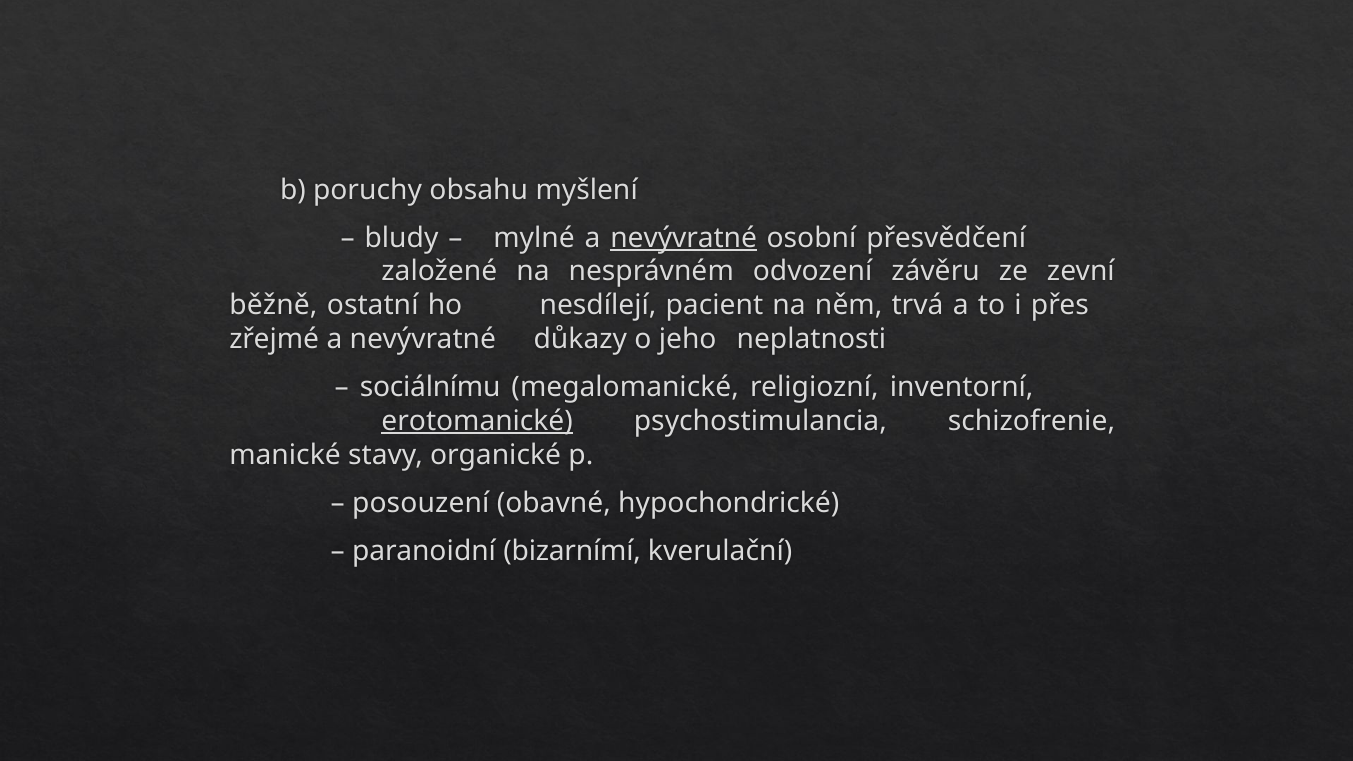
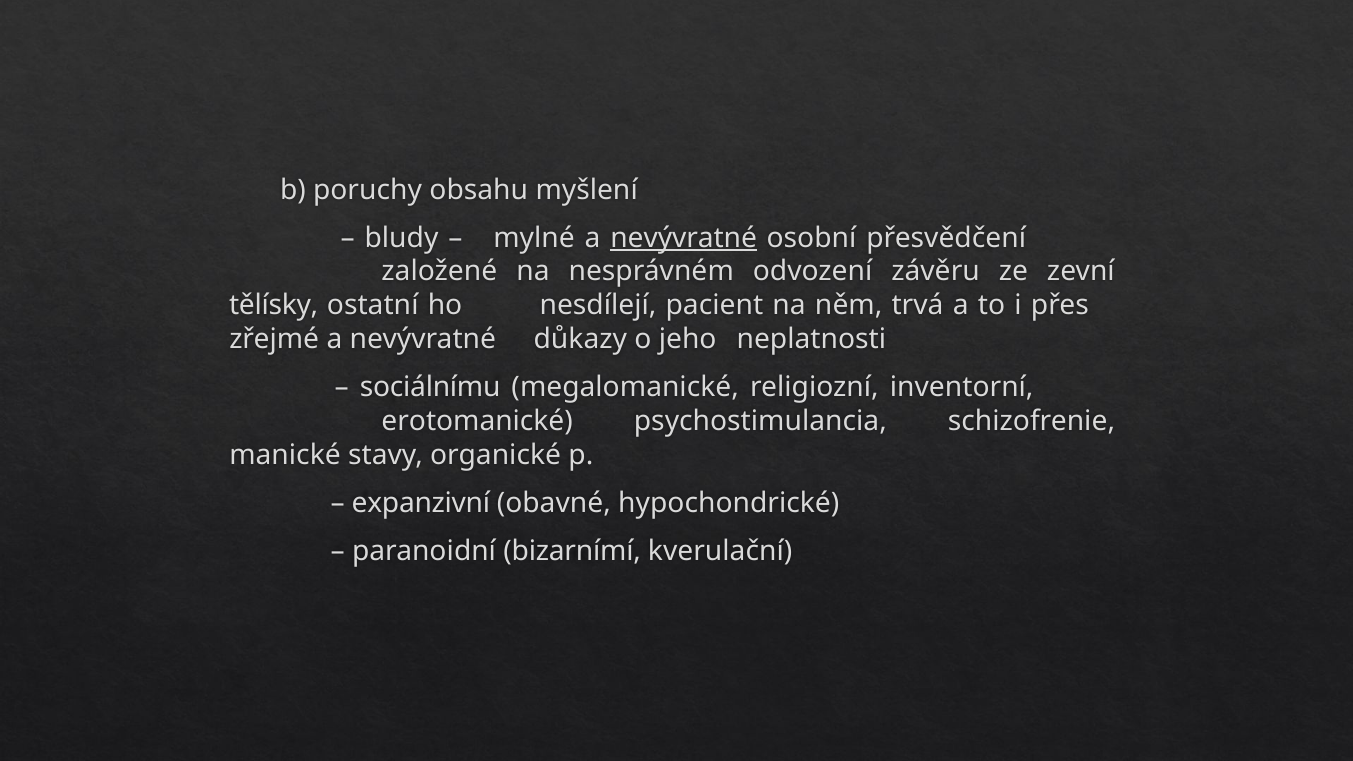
běžně: běžně -> tělísky
erotomanické underline: present -> none
posouzení: posouzení -> expanzivní
